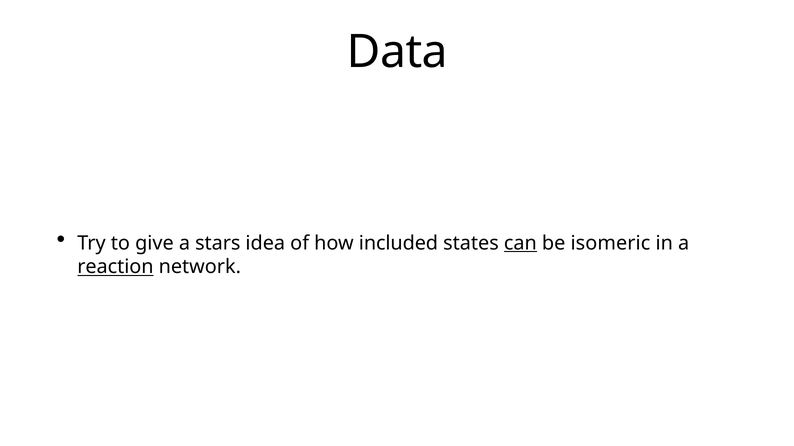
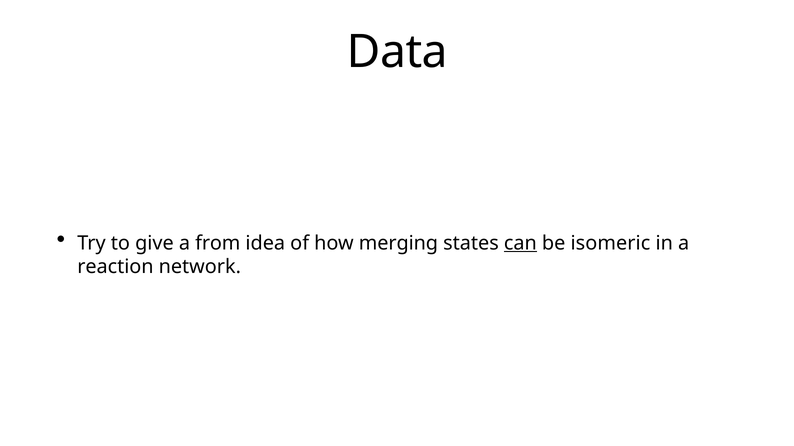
stars: stars -> from
included: included -> merging
reaction underline: present -> none
